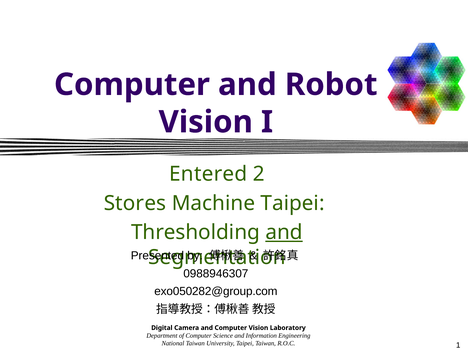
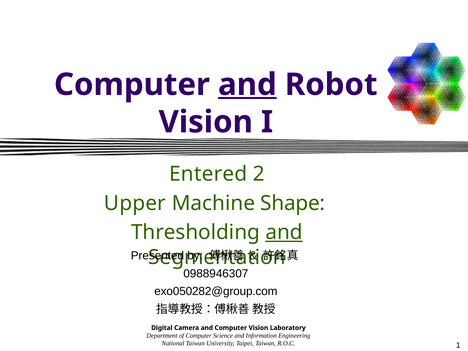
and at (247, 85) underline: none -> present
Stores: Stores -> Upper
Machine Taipei: Taipei -> Shape
